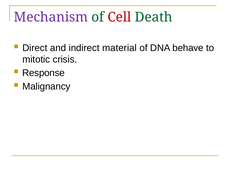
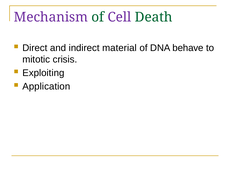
Cell colour: red -> purple
Response: Response -> Exploiting
Malignancy: Malignancy -> Application
